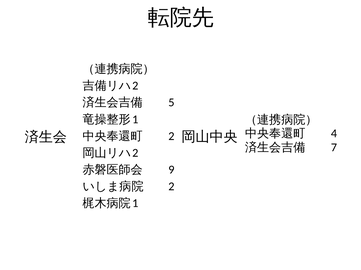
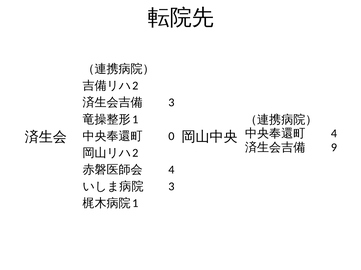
5 at (171, 103): 5 -> 3
2 at (171, 136): 2 -> 0
7: 7 -> 9
9 at (171, 170): 9 -> 4
2 at (171, 187): 2 -> 3
